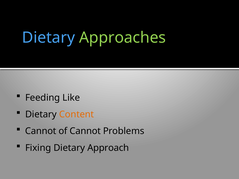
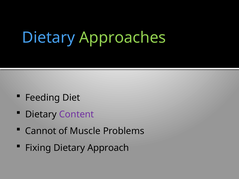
Like: Like -> Diet
Content colour: orange -> purple
of Cannot: Cannot -> Muscle
